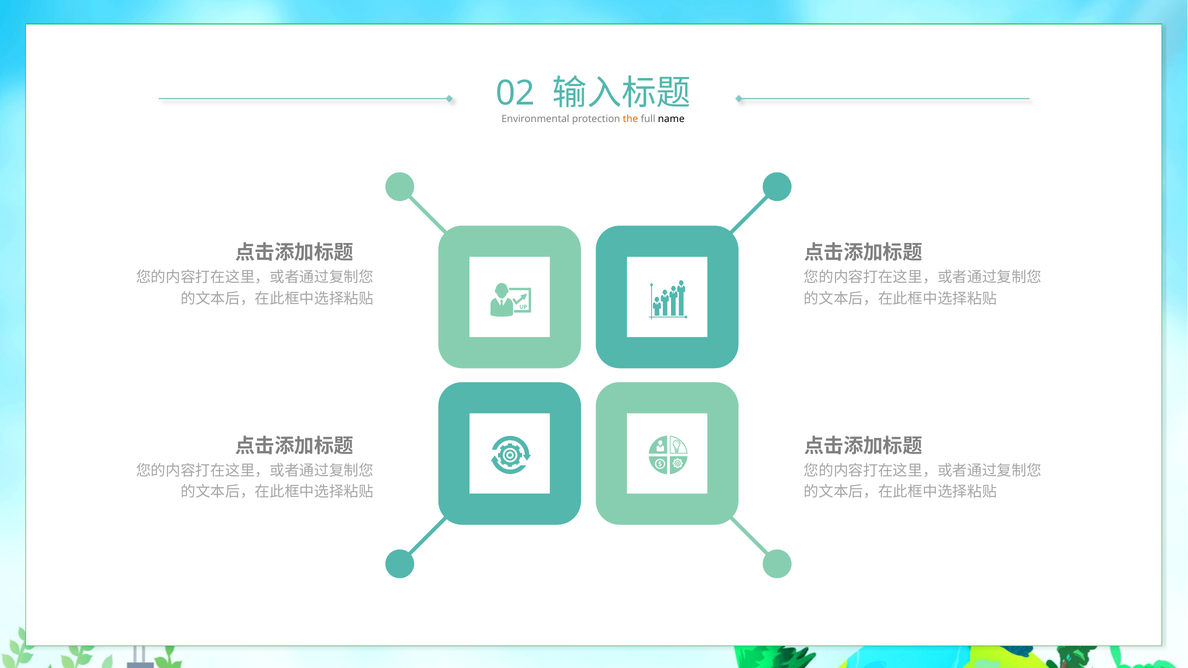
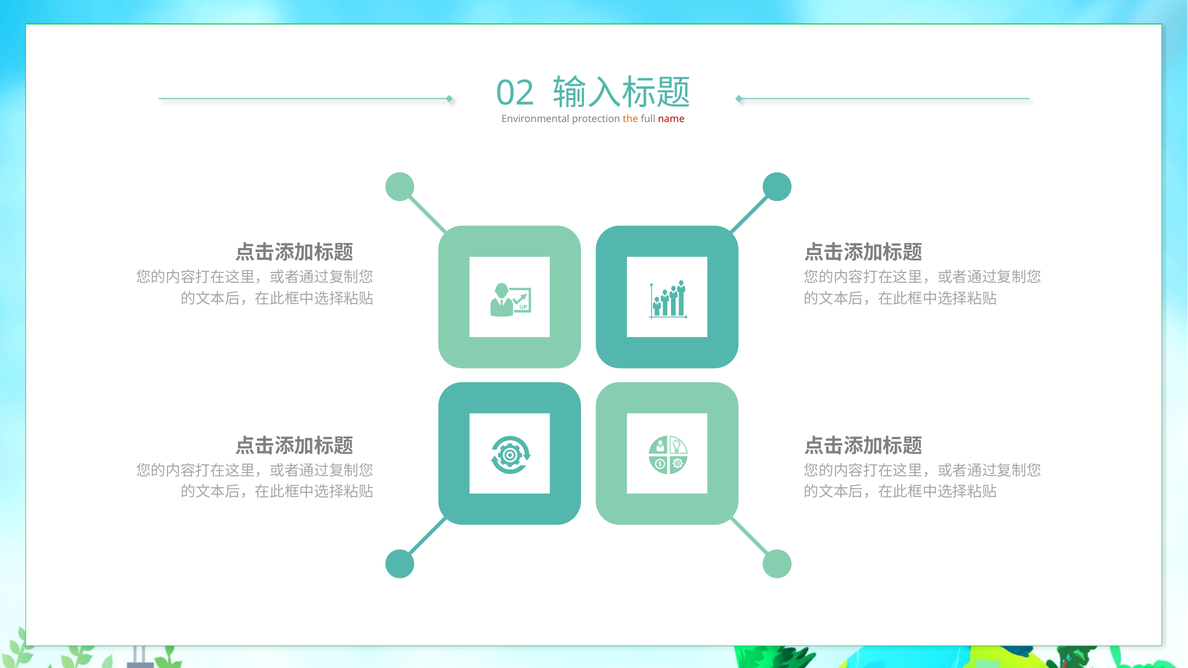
name colour: black -> red
